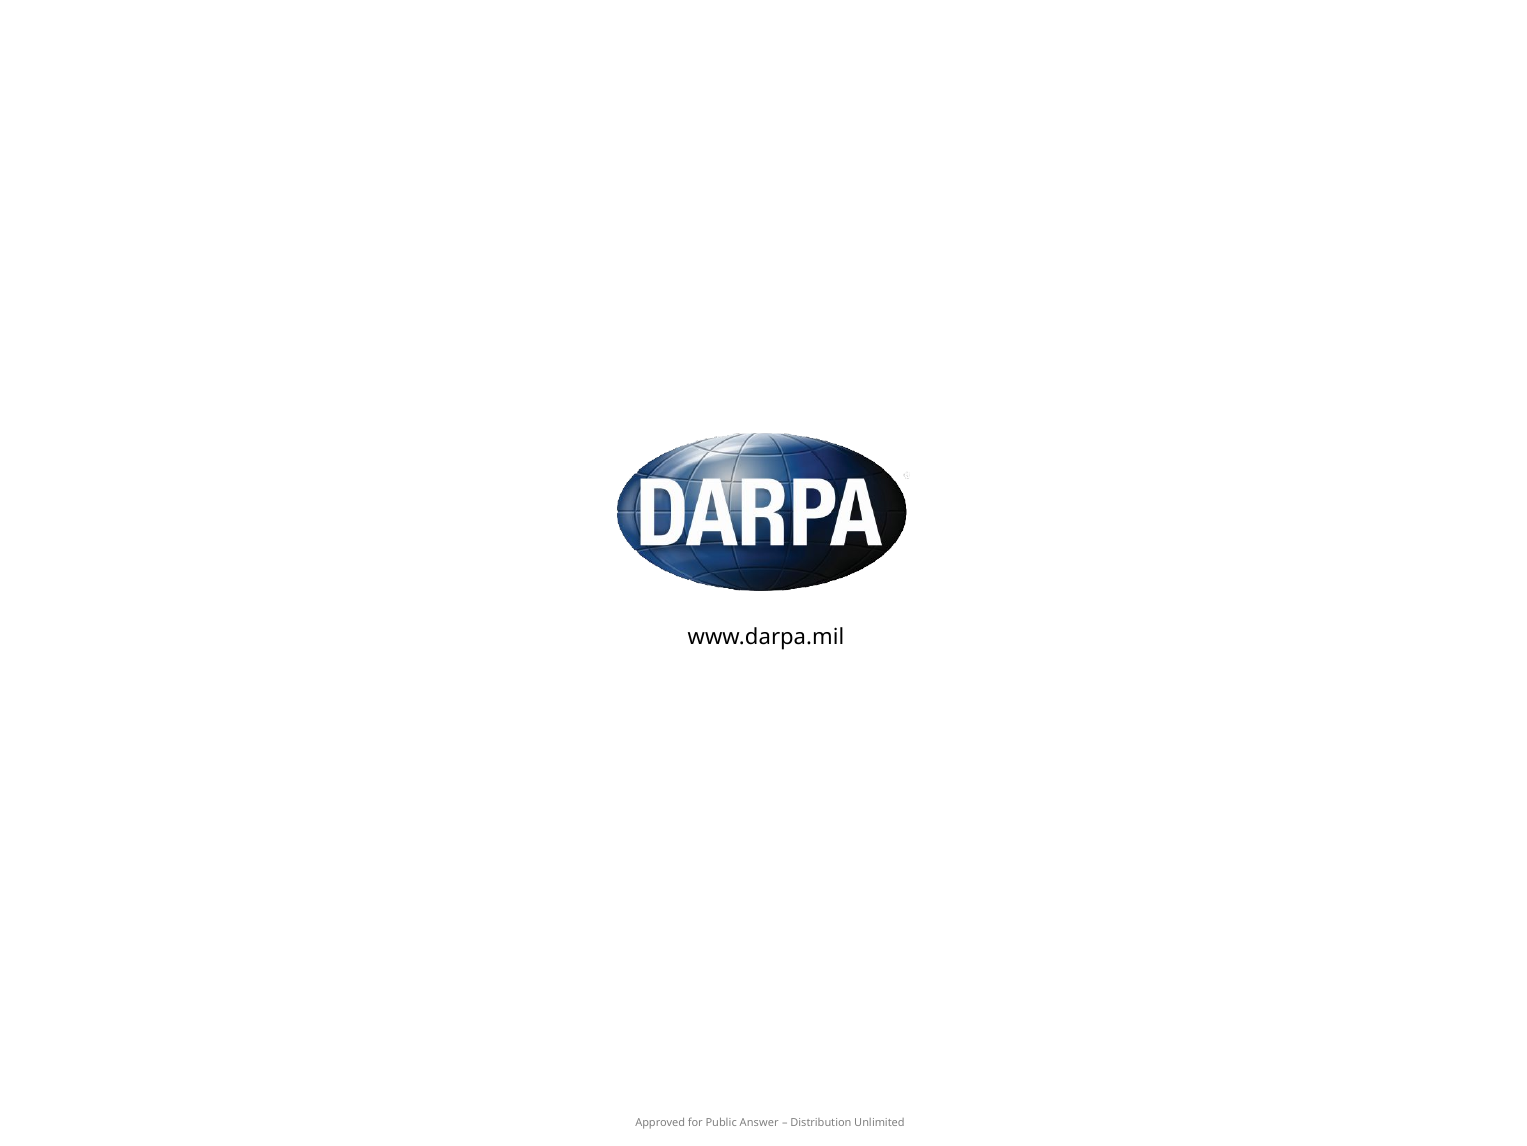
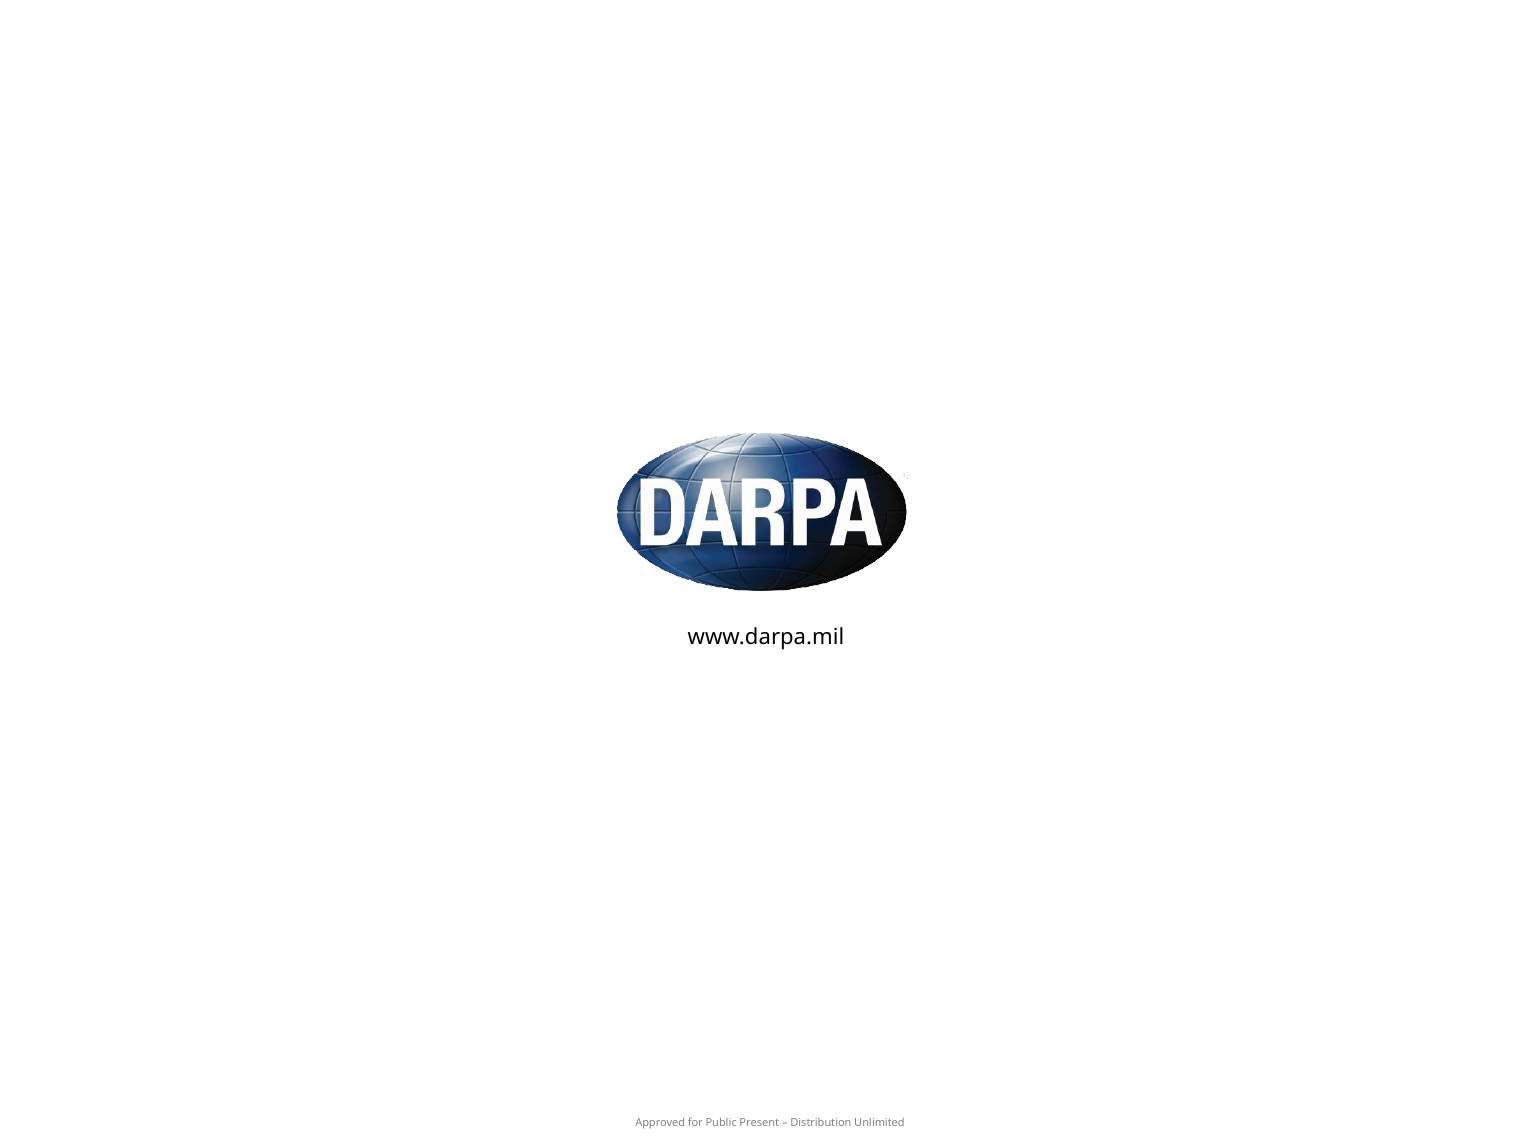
Answer: Answer -> Present
